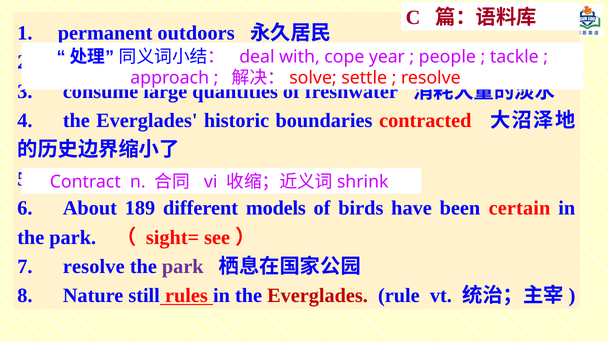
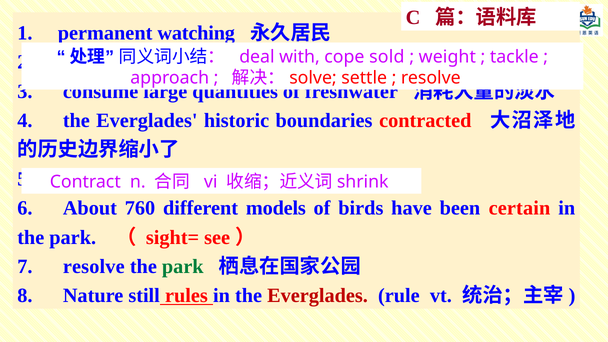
outdoors: outdoors -> watching
year: year -> sold
people: people -> weight
189: 189 -> 760
park at (183, 267) colour: purple -> green
